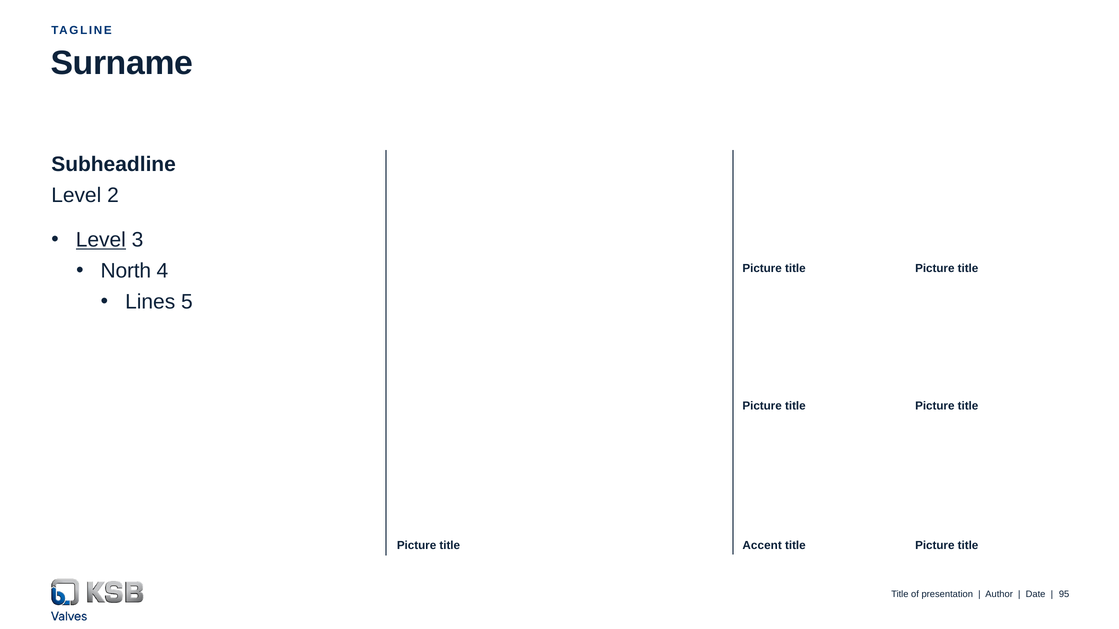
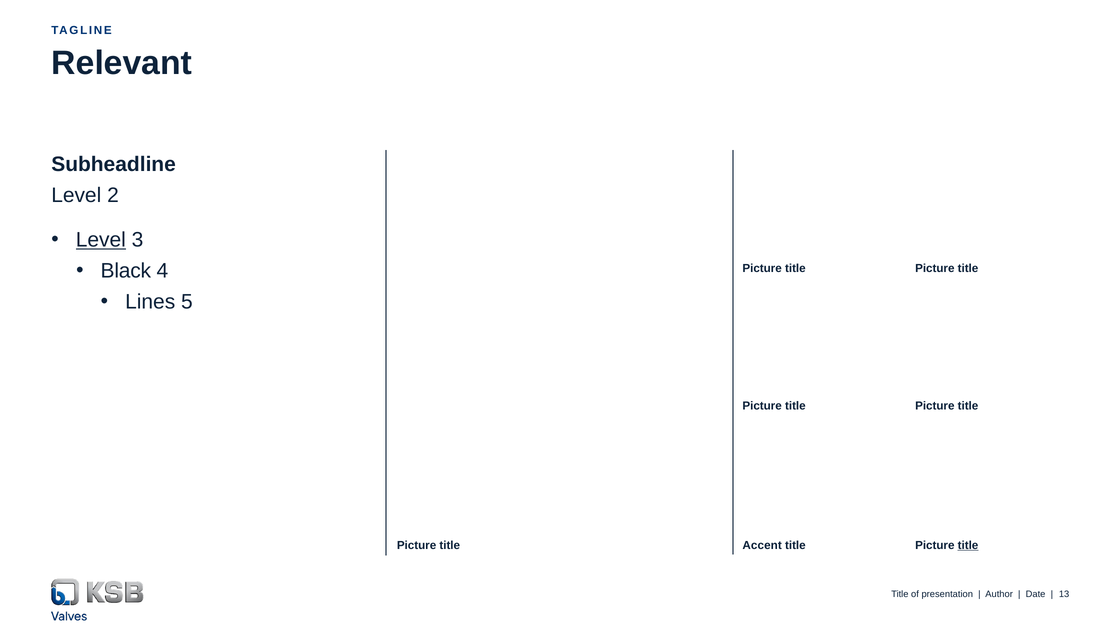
Surname: Surname -> Relevant
North: North -> Black
title at (968, 546) underline: none -> present
95: 95 -> 13
